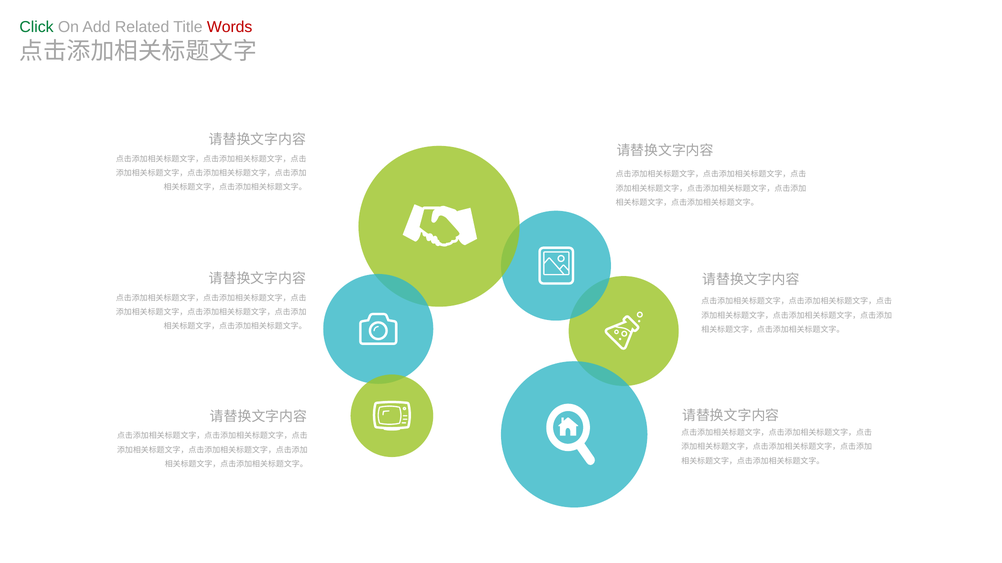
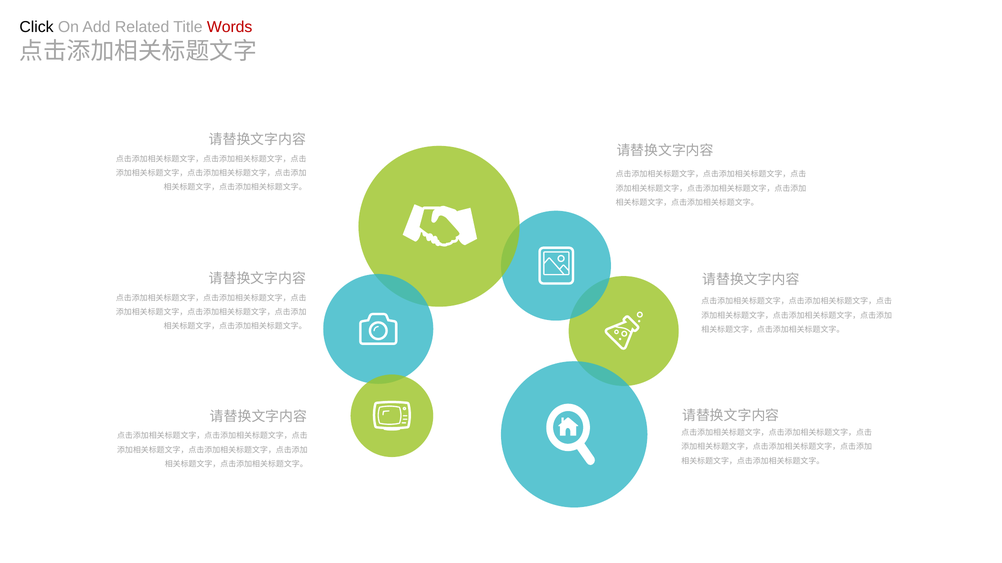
Click colour: green -> black
